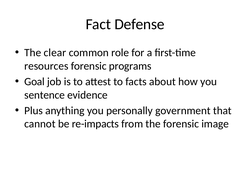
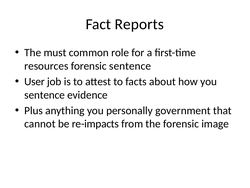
Defense: Defense -> Reports
clear: clear -> must
forensic programs: programs -> sentence
Goal: Goal -> User
